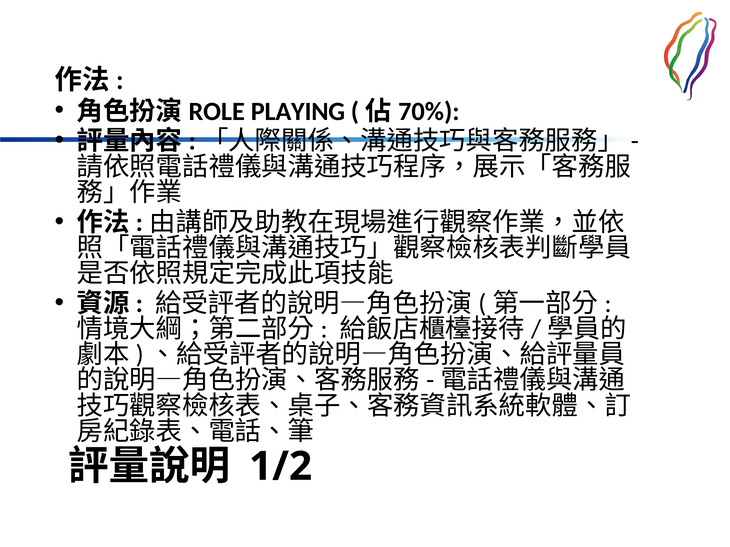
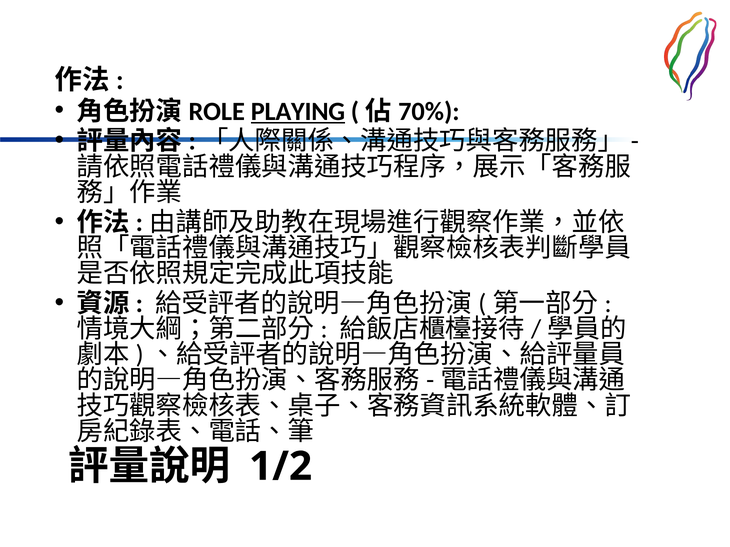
PLAYING underline: none -> present
